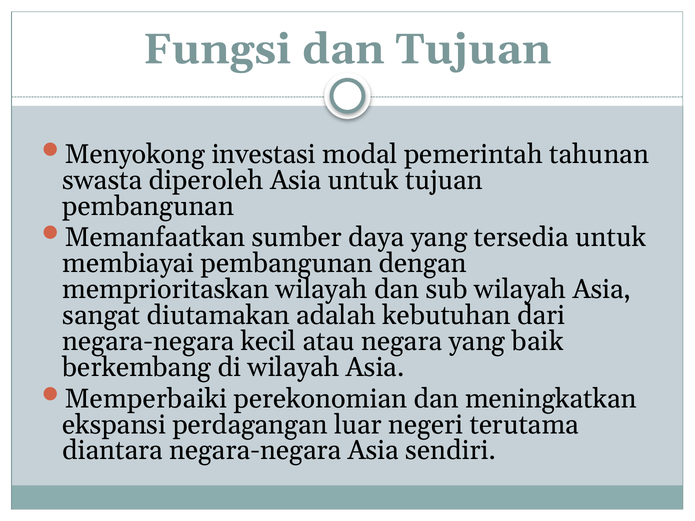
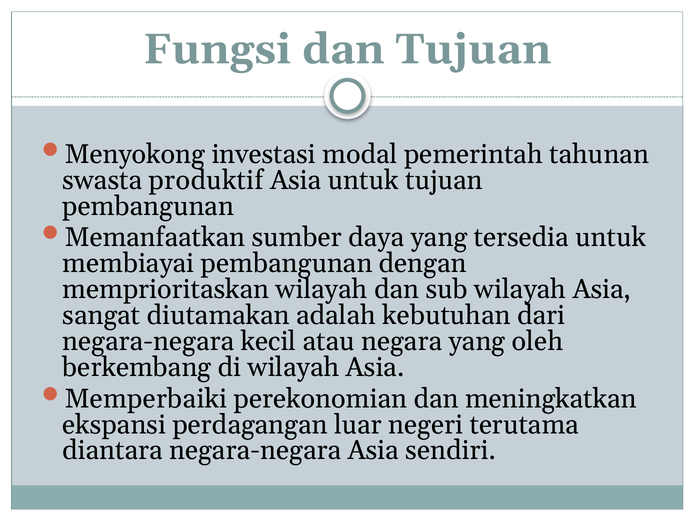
diperoleh: diperoleh -> produktif
baik: baik -> oleh
